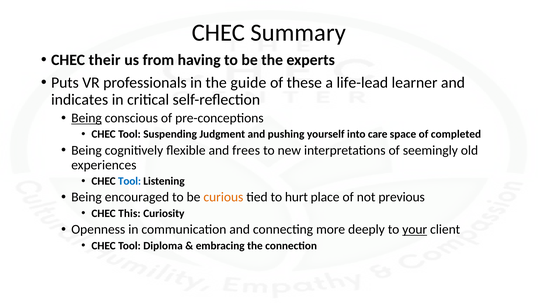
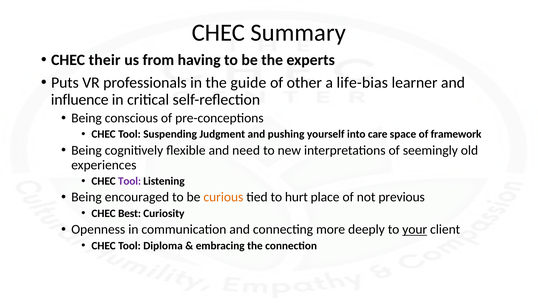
these: these -> other
life-lead: life-lead -> life-bias
indicates: indicates -> influence
Being at (87, 118) underline: present -> none
completed: completed -> framework
frees: frees -> need
Tool at (130, 181) colour: blue -> purple
This: This -> Best
